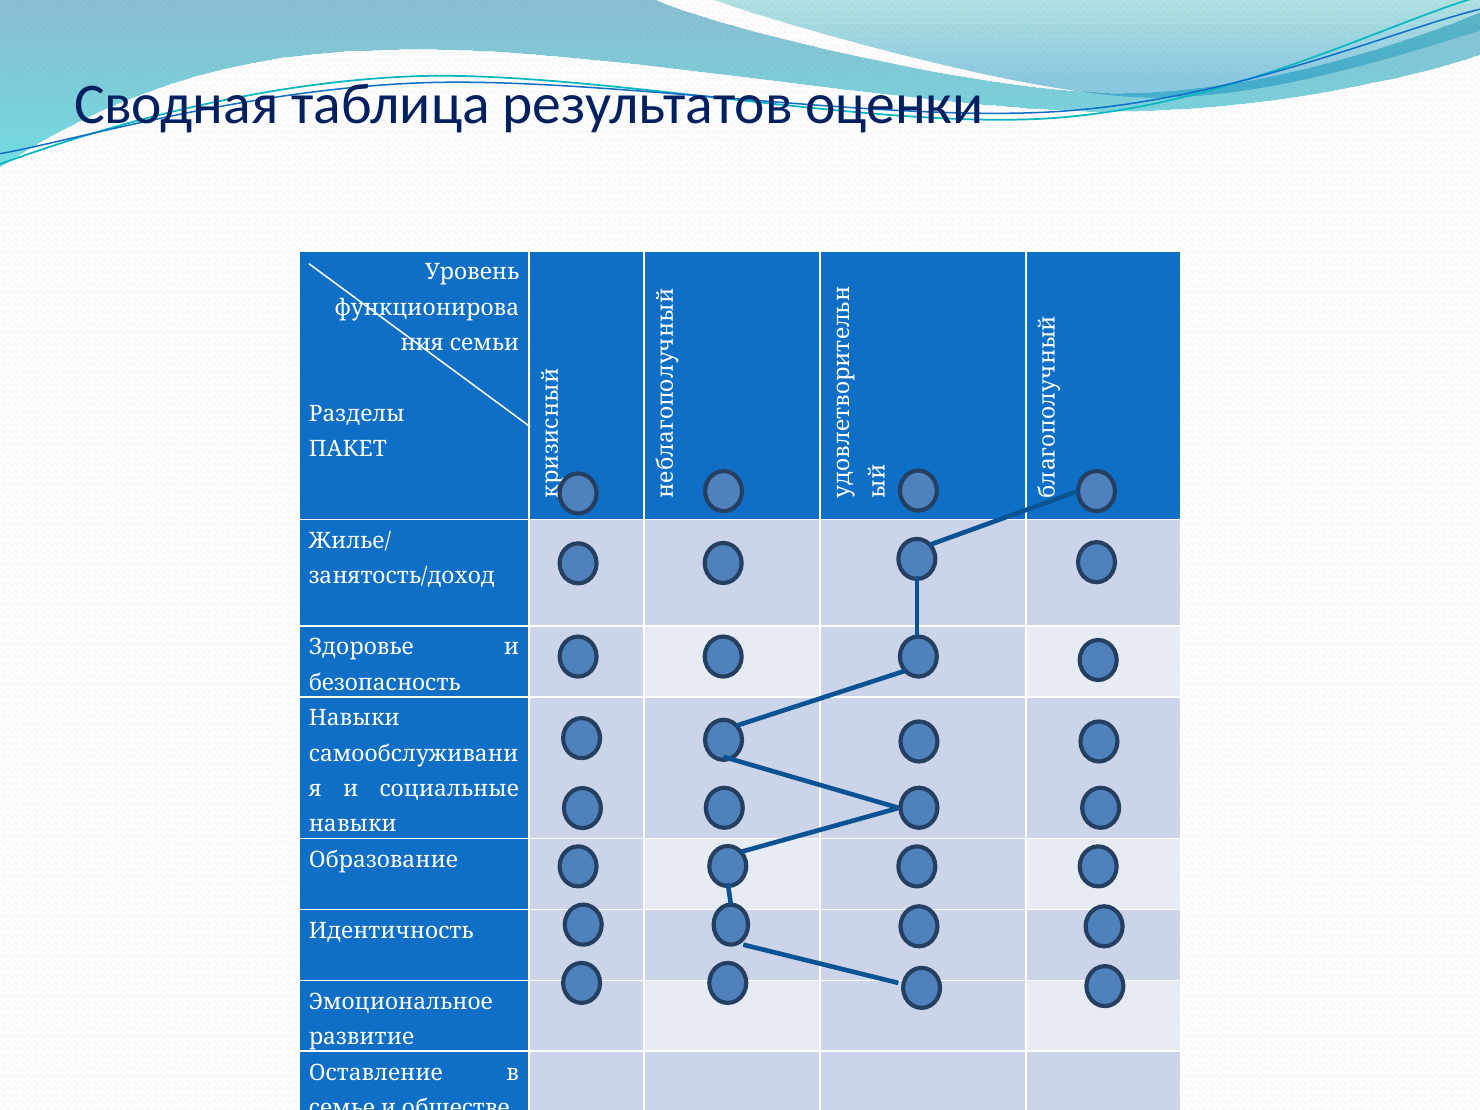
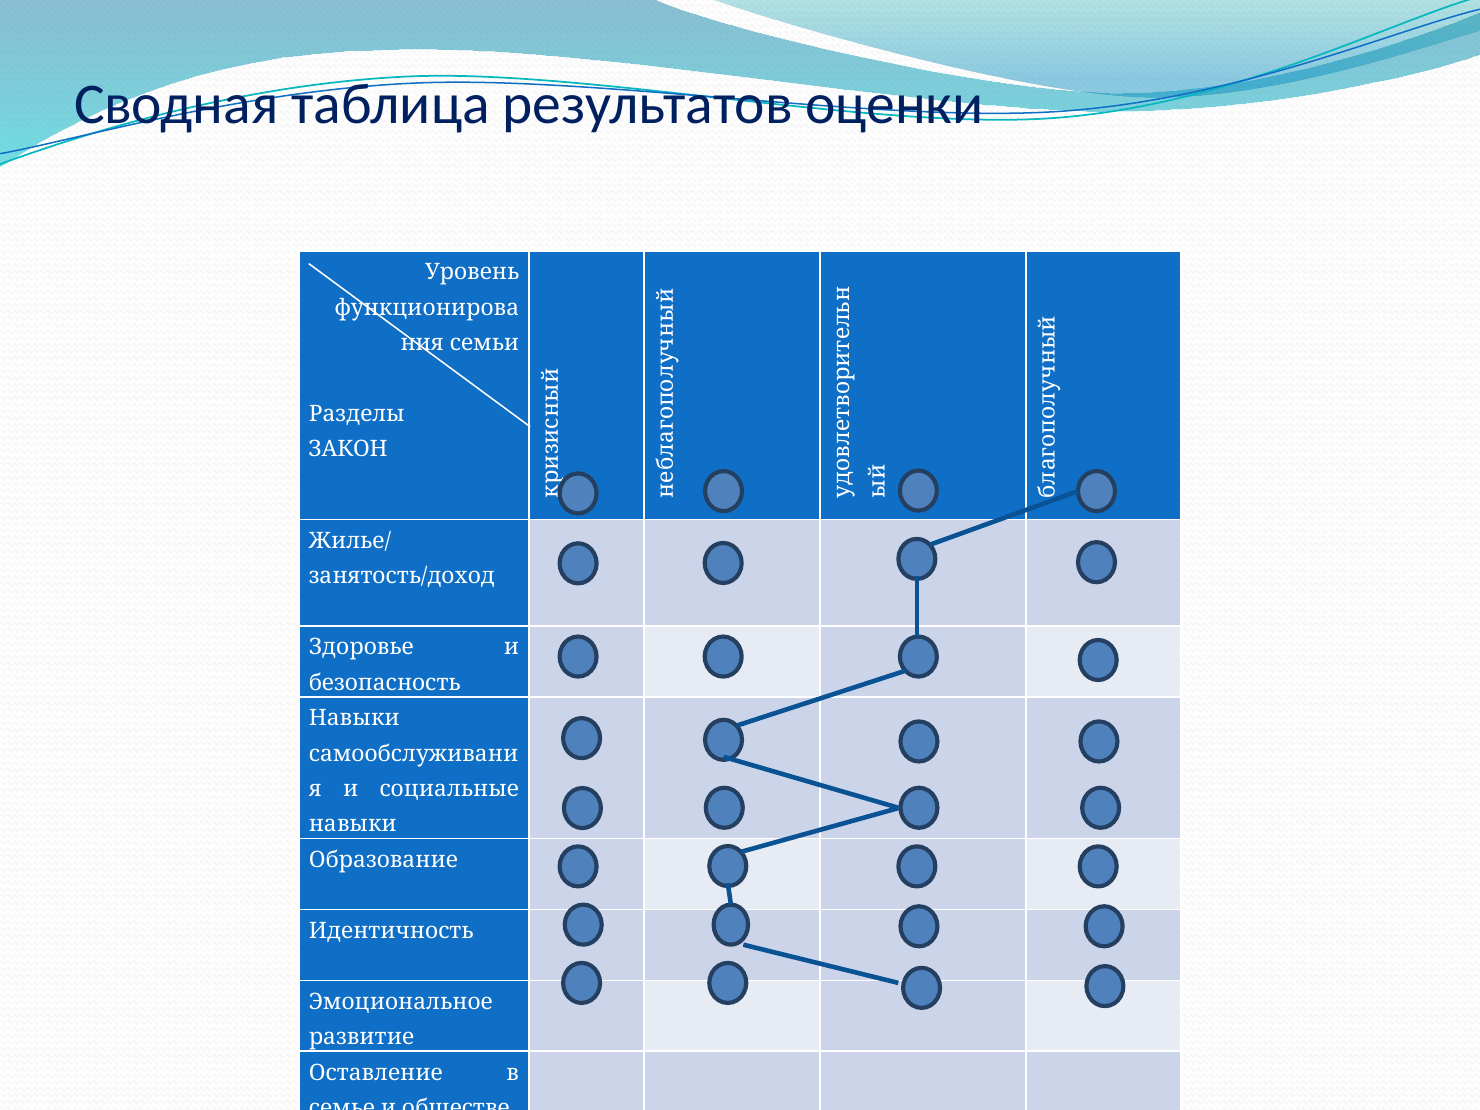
ПАКЕТ: ПАКЕТ -> ЗАКОН
